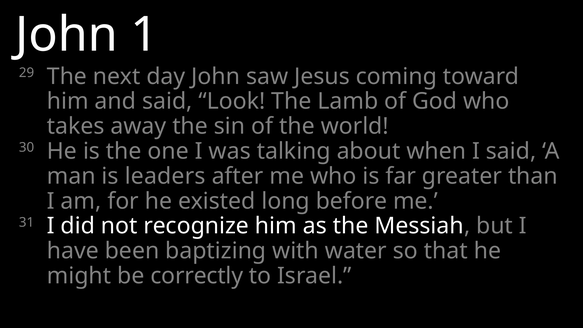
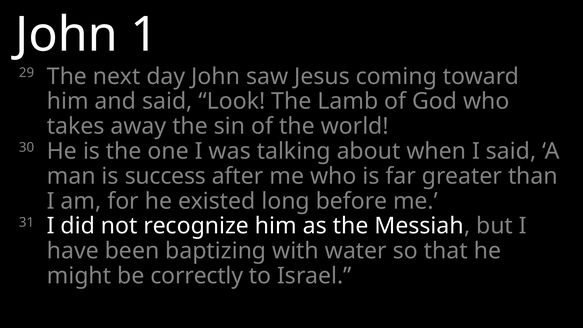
leaders: leaders -> success
